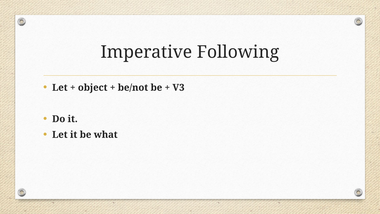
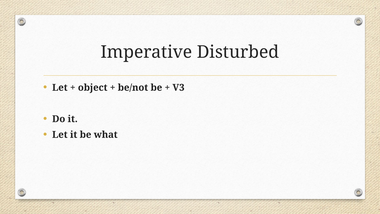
Following: Following -> Disturbed
